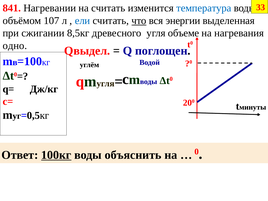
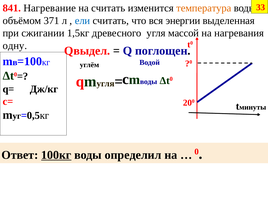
Нагревании: Нагревании -> Нагревание
температура colour: blue -> orange
107: 107 -> 371
что underline: present -> none
8,5кг: 8,5кг -> 1,5кг
объеме: объеме -> массой
одно: одно -> одну
объяснить: объяснить -> определил
